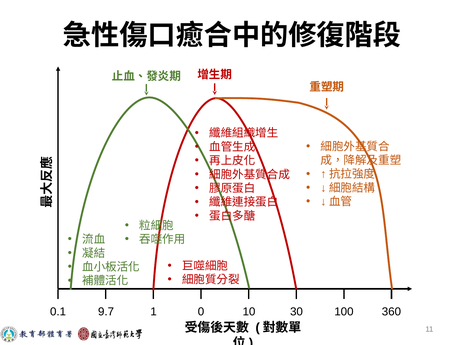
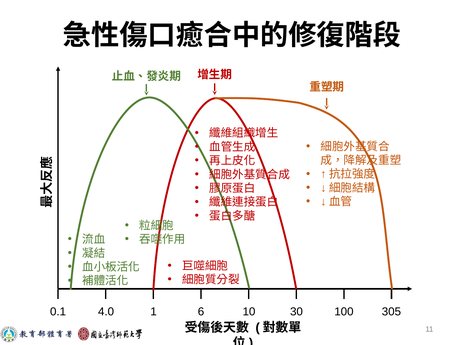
9.7: 9.7 -> 4.0
0: 0 -> 6
360: 360 -> 305
